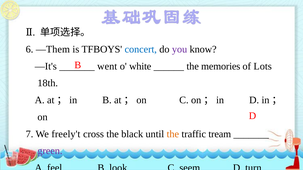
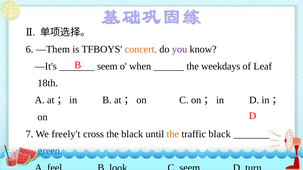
concert colour: blue -> orange
went at (107, 66): went -> seem
white: white -> when
memories: memories -> weekdays
Lots: Lots -> Leaf
traffic tream: tream -> black
green colour: purple -> blue
